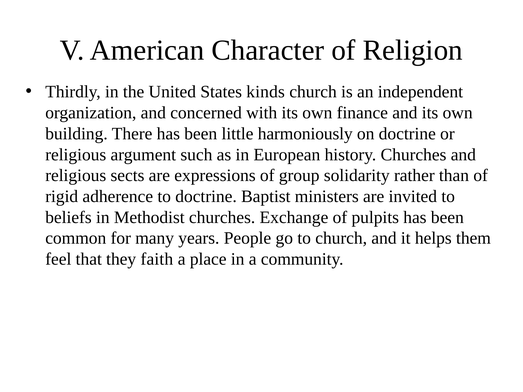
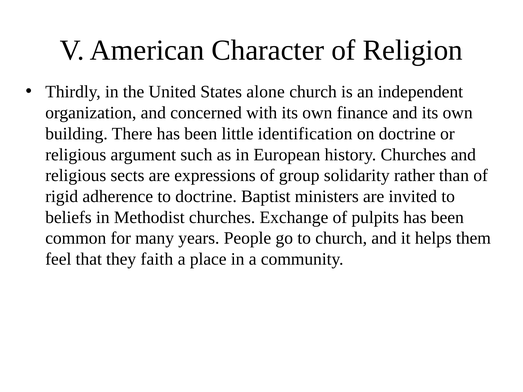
kinds: kinds -> alone
harmoniously: harmoniously -> identification
